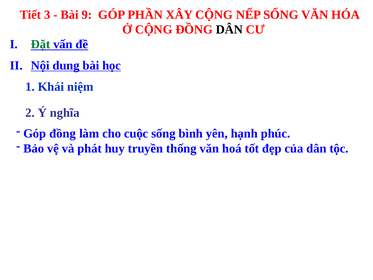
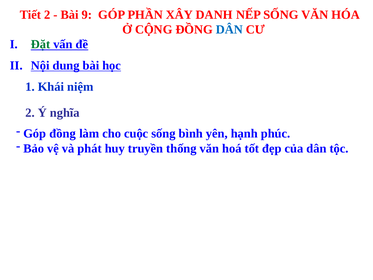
Tiết 3: 3 -> 2
XÂY CỘNG: CỘNG -> DANH
DÂN at (229, 30) colour: black -> blue
